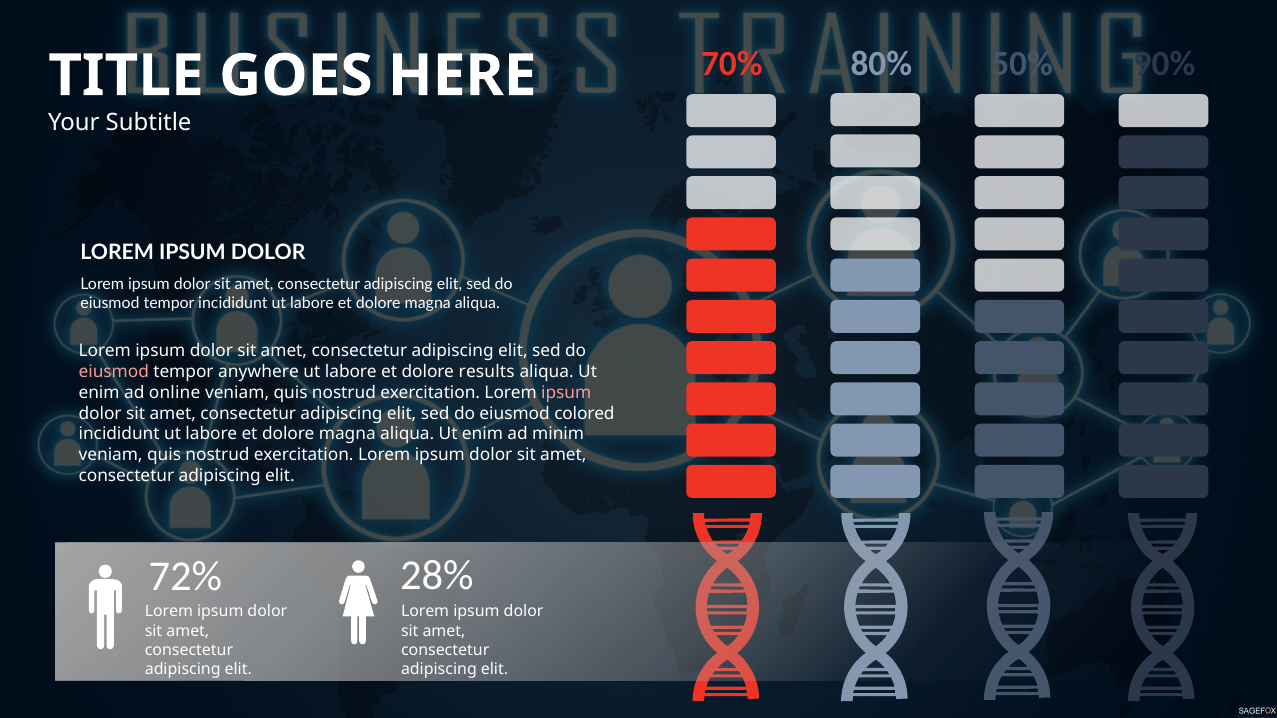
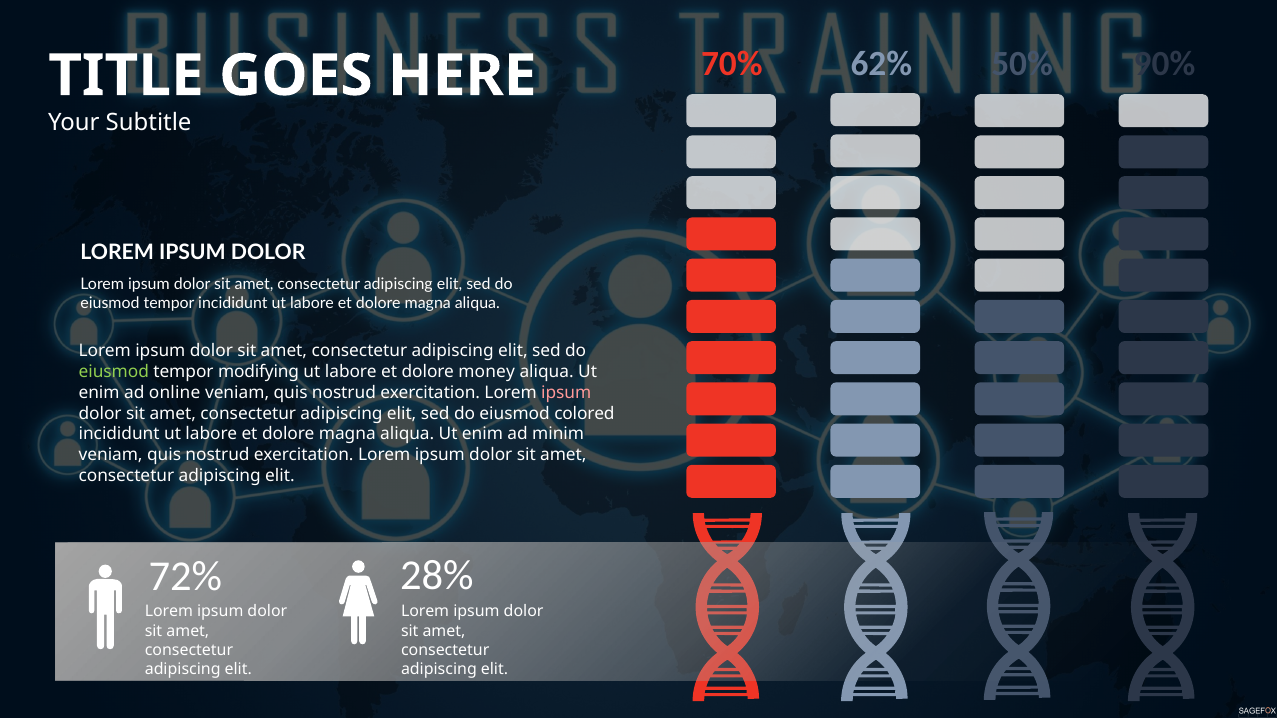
80%: 80% -> 62%
eiusmod at (114, 372) colour: pink -> light green
anywhere: anywhere -> modifying
results: results -> money
